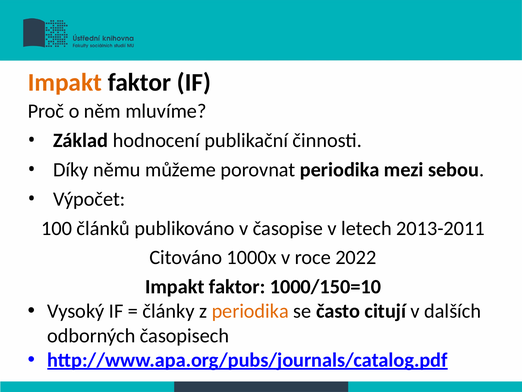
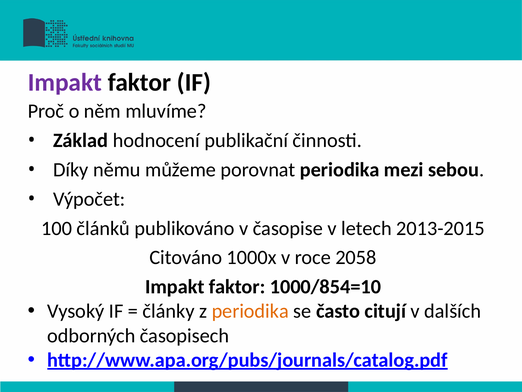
Impakt at (65, 82) colour: orange -> purple
2013-2011: 2013-2011 -> 2013-2015
2022: 2022 -> 2058
1000/150=10: 1000/150=10 -> 1000/854=10
